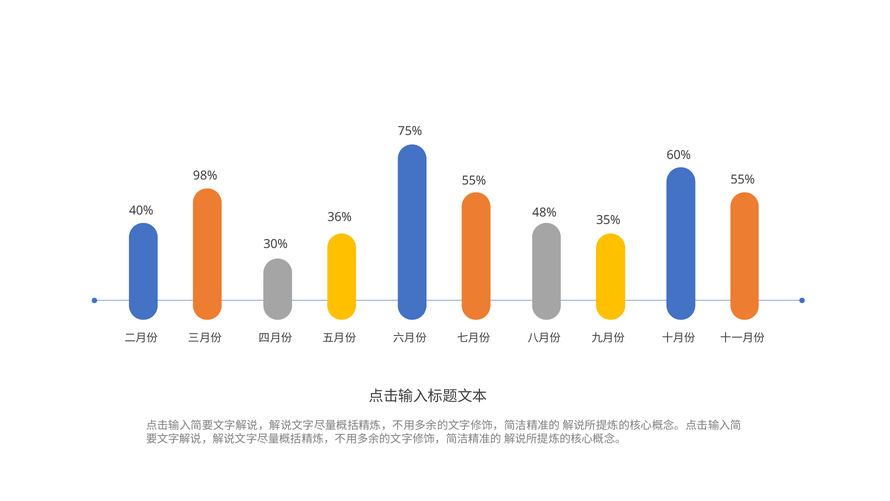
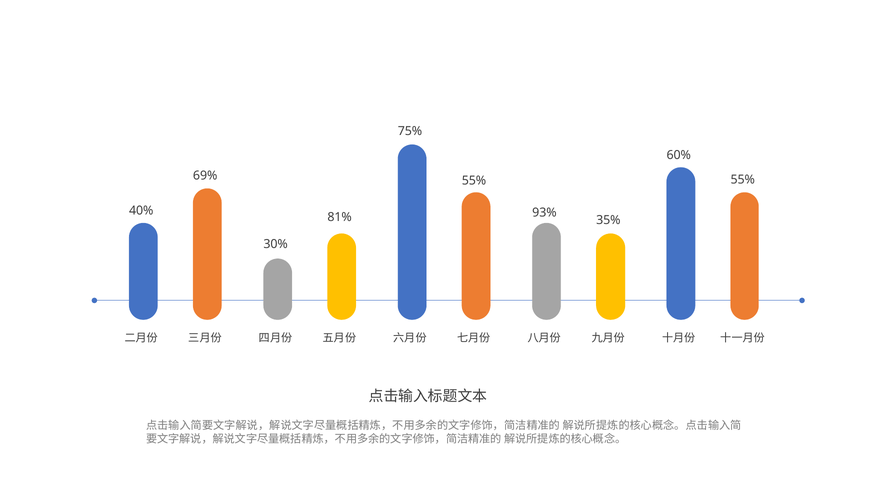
98%: 98% -> 69%
48%: 48% -> 93%
36%: 36% -> 81%
